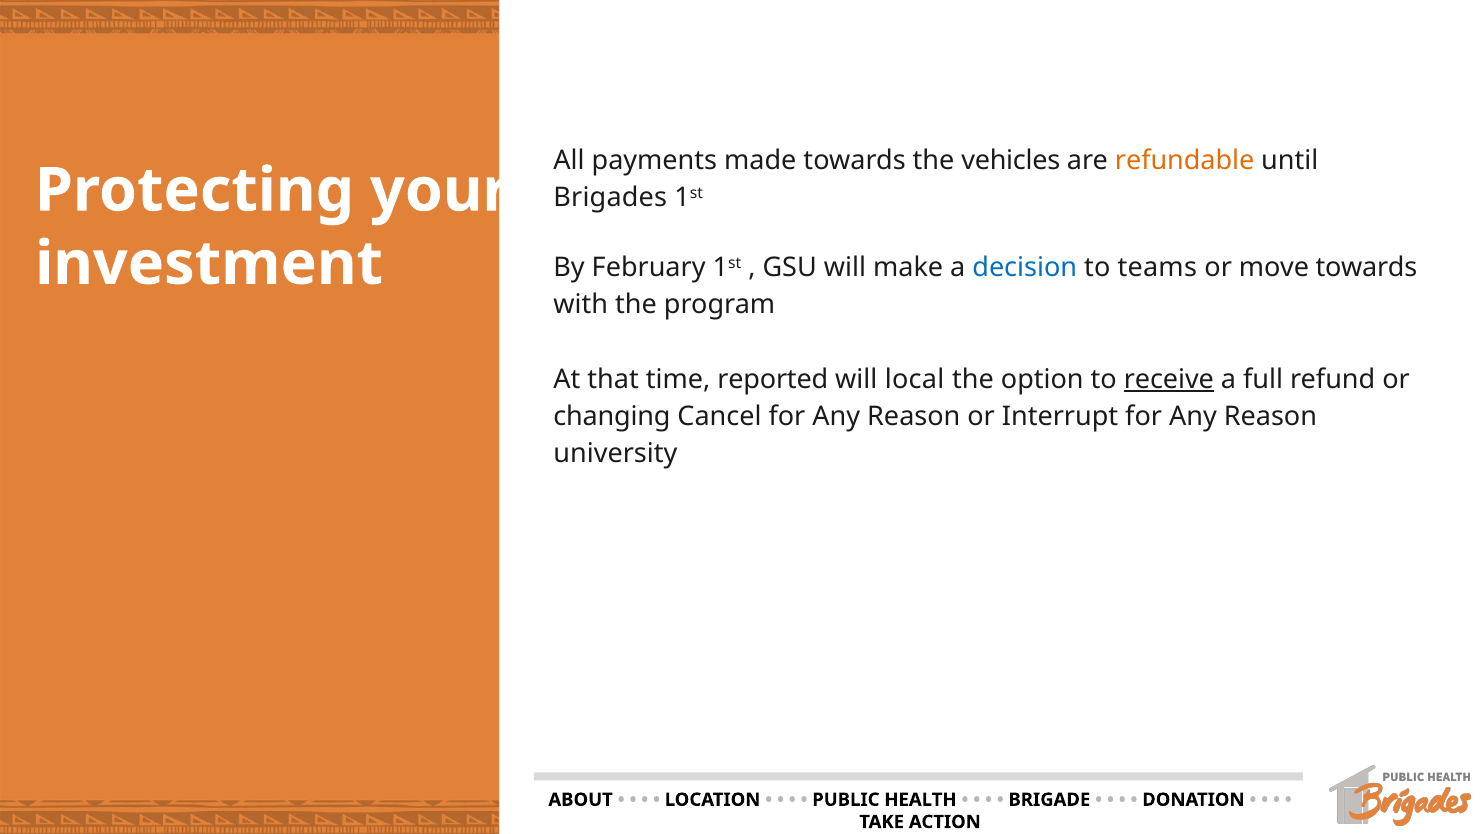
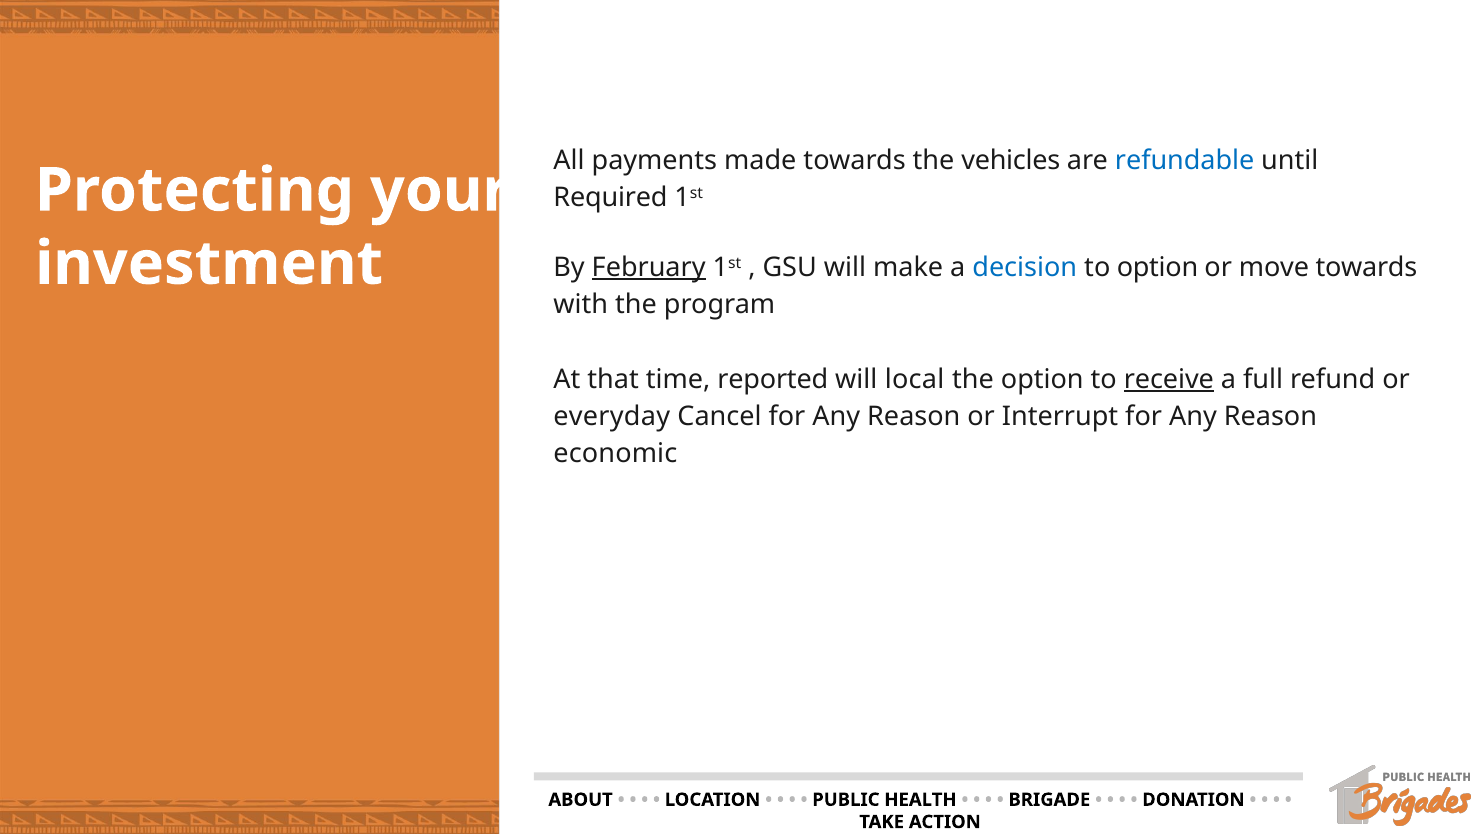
refundable colour: orange -> blue
Brigades: Brigades -> Required
February underline: none -> present
to teams: teams -> option
changing: changing -> everyday
university: university -> economic
